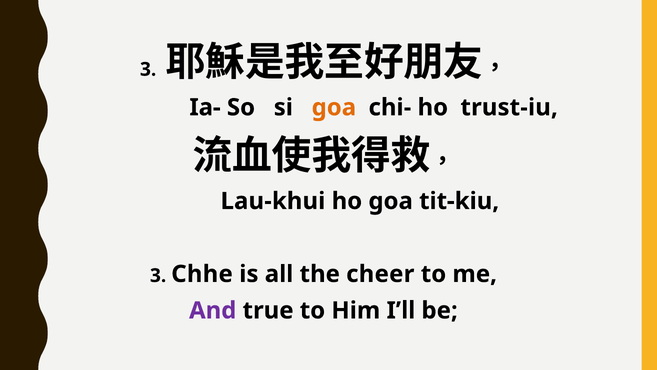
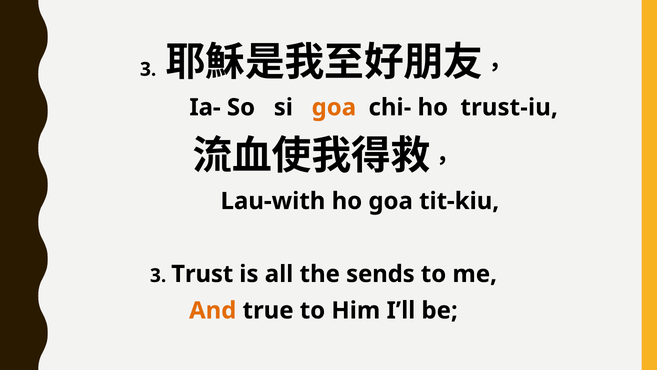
Lau-khui: Lau-khui -> Lau-with
Chhe: Chhe -> Trust
cheer: cheer -> sends
And colour: purple -> orange
